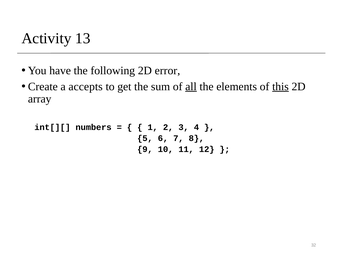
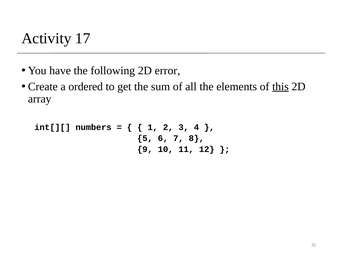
13: 13 -> 17
accepts: accepts -> ordered
all underline: present -> none
